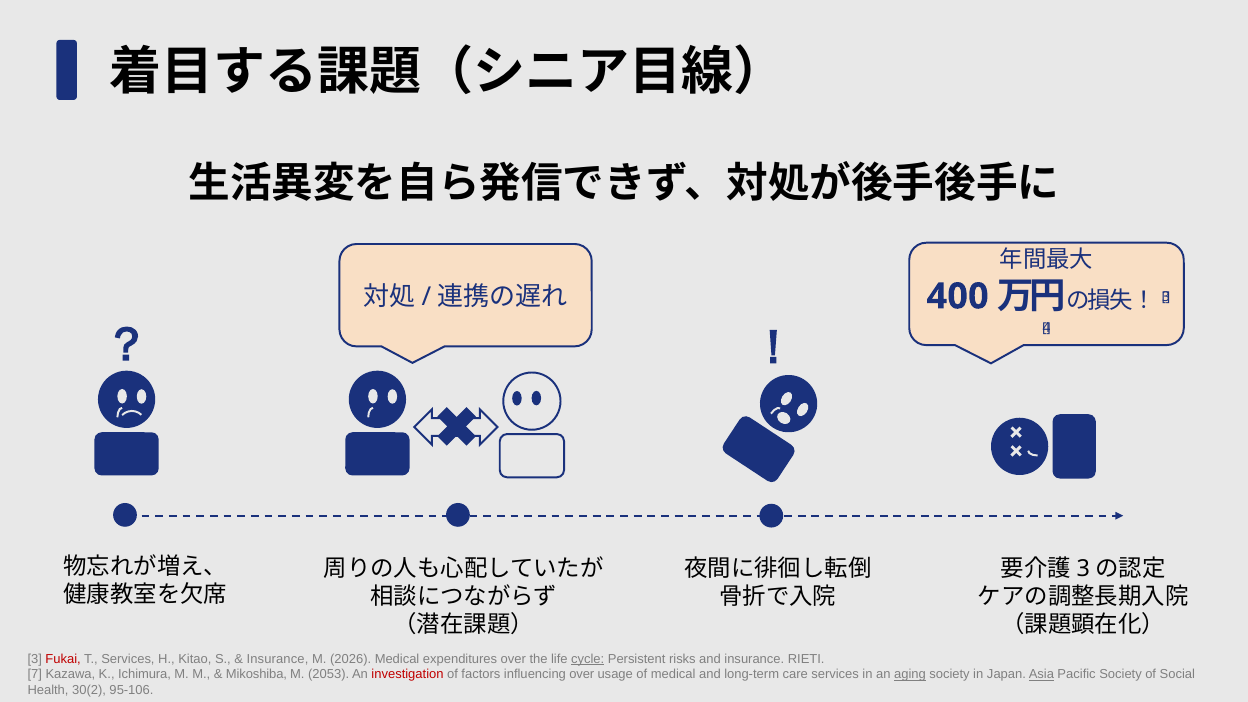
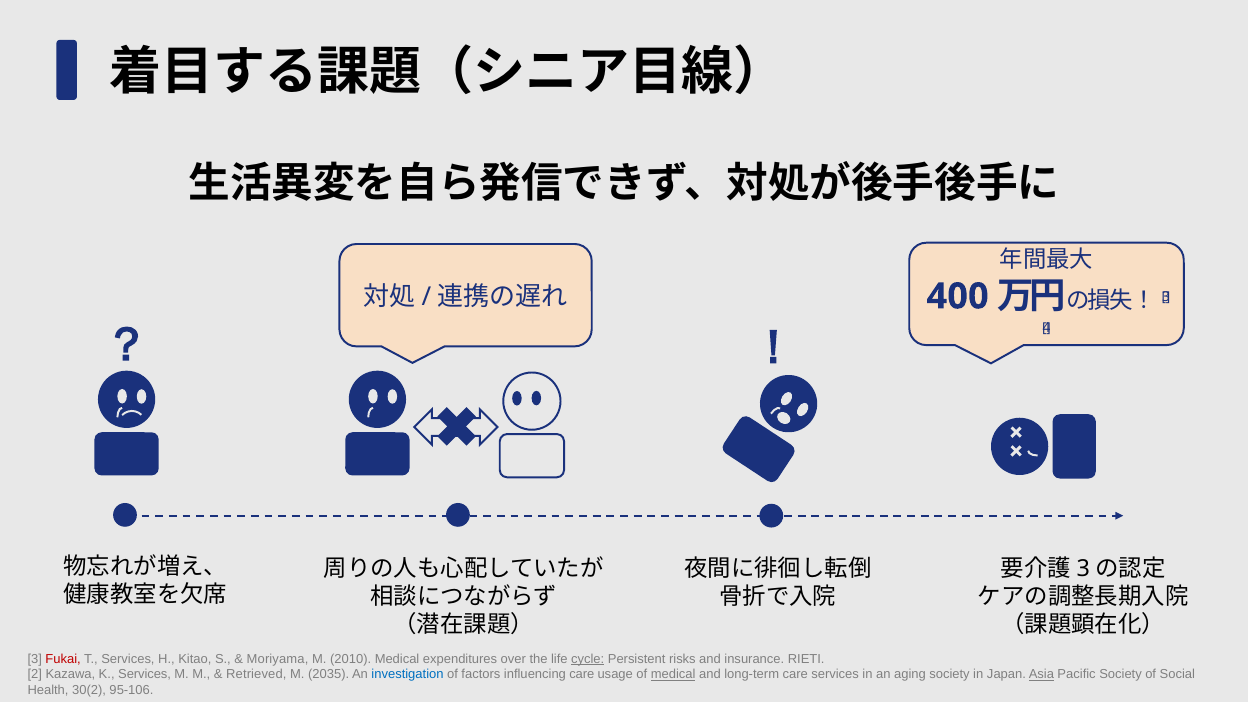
Insurance at (278, 659): Insurance -> Moriyama
2026: 2026 -> 2010
7: 7 -> 2
K Ichimura: Ichimura -> Services
Mikoshiba: Mikoshiba -> Retrieved
2053: 2053 -> 2035
investigation colour: red -> blue
influencing over: over -> care
medical at (673, 675) underline: none -> present
aging underline: present -> none
